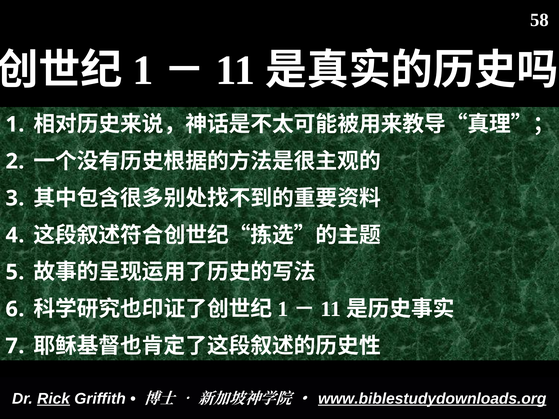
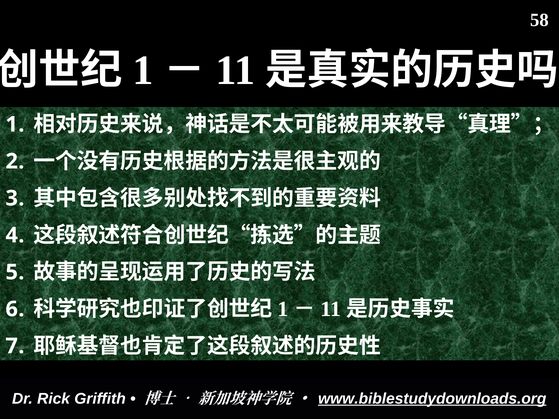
Rick underline: present -> none
